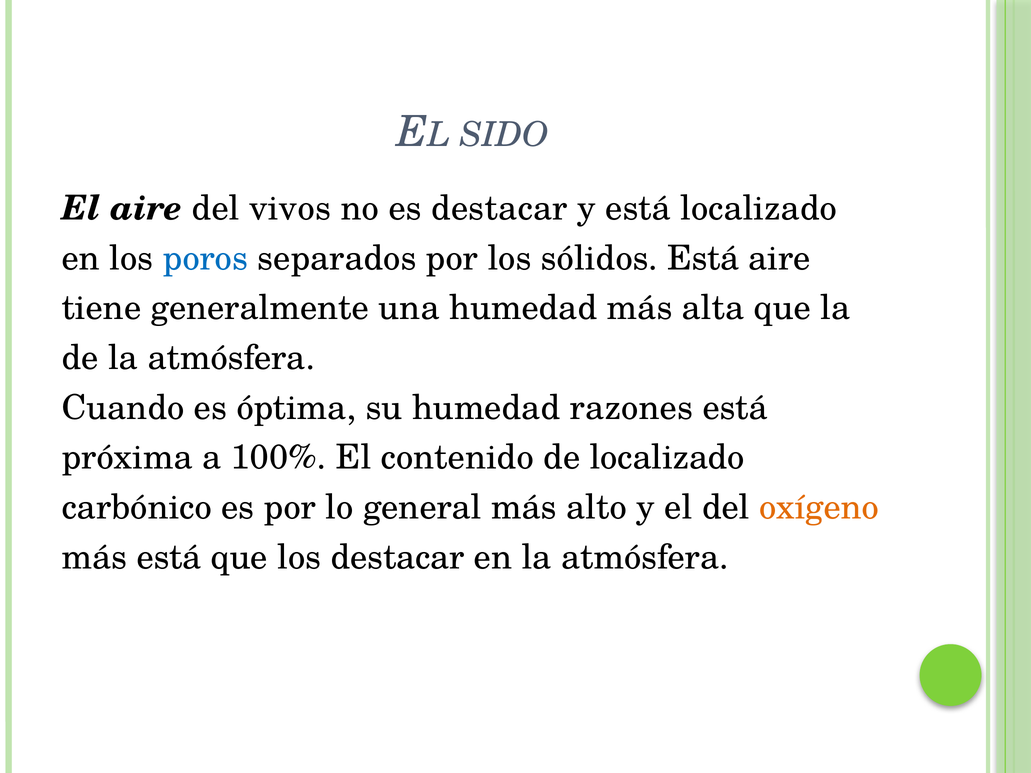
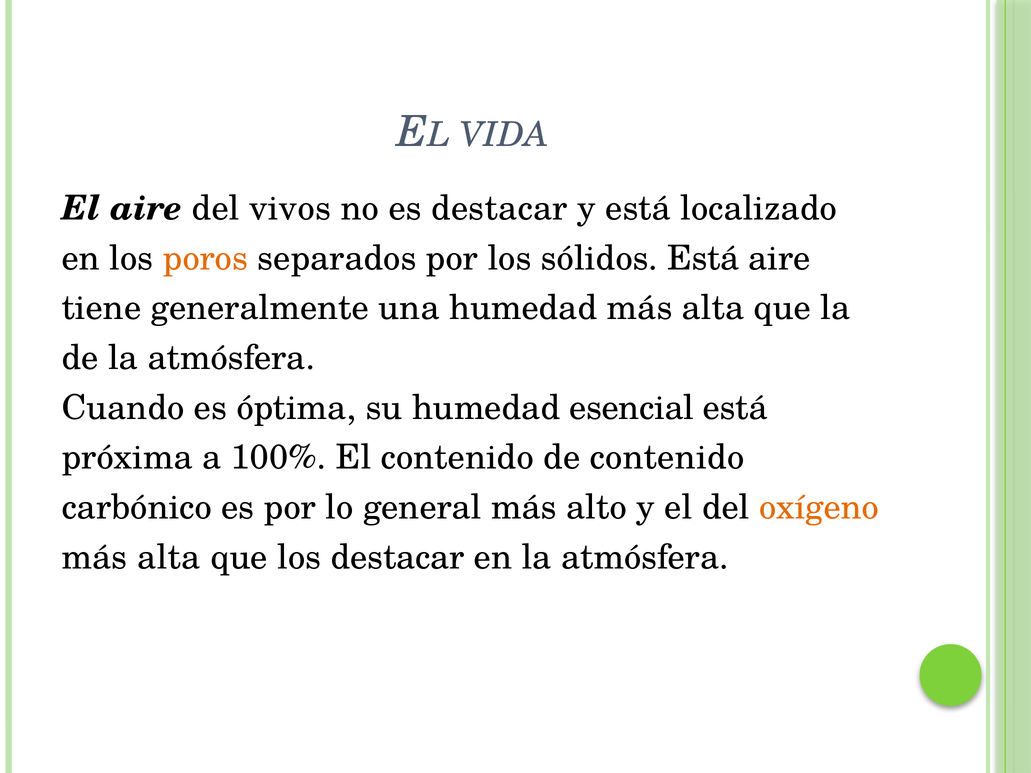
SIDO: SIDO -> VIDA
poros colour: blue -> orange
razones: razones -> esencial
de localizado: localizado -> contenido
está at (169, 557): está -> alta
